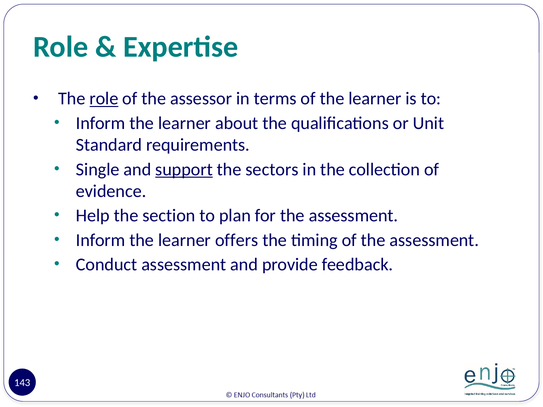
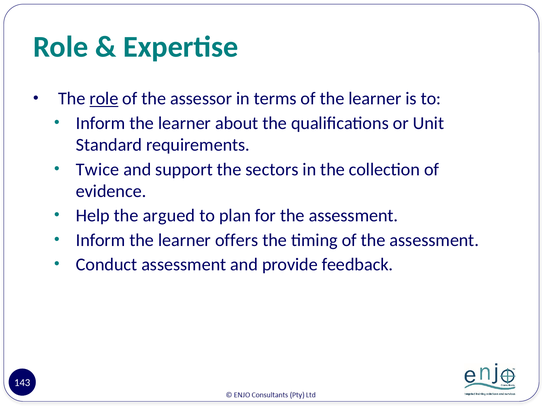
Single: Single -> Twice
support underline: present -> none
section: section -> argued
